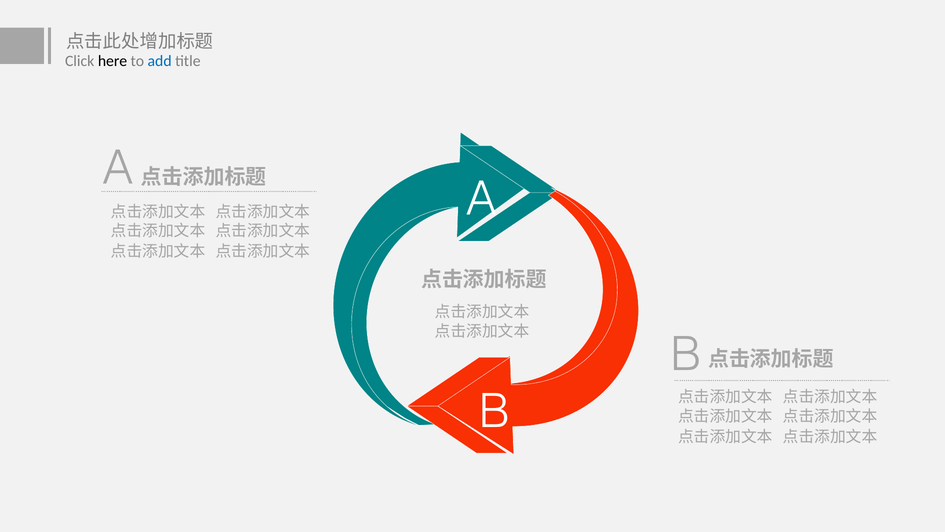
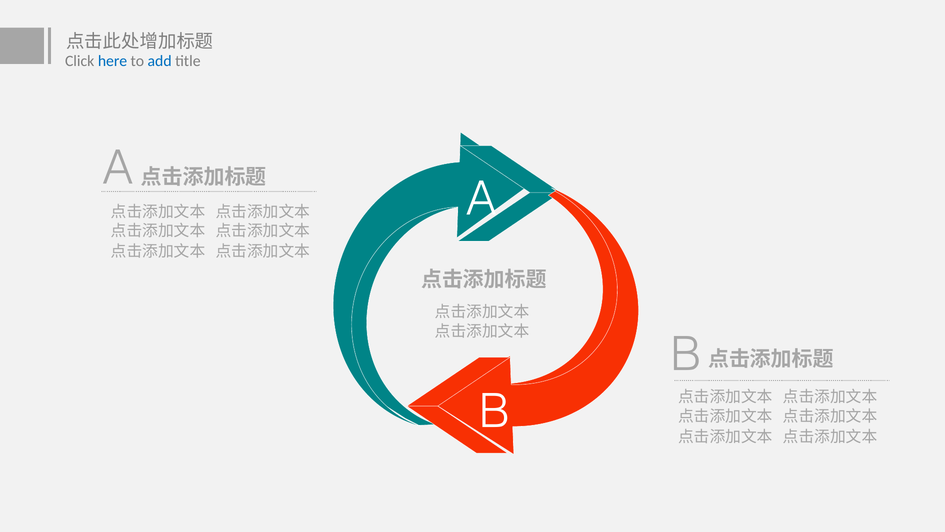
here colour: black -> blue
